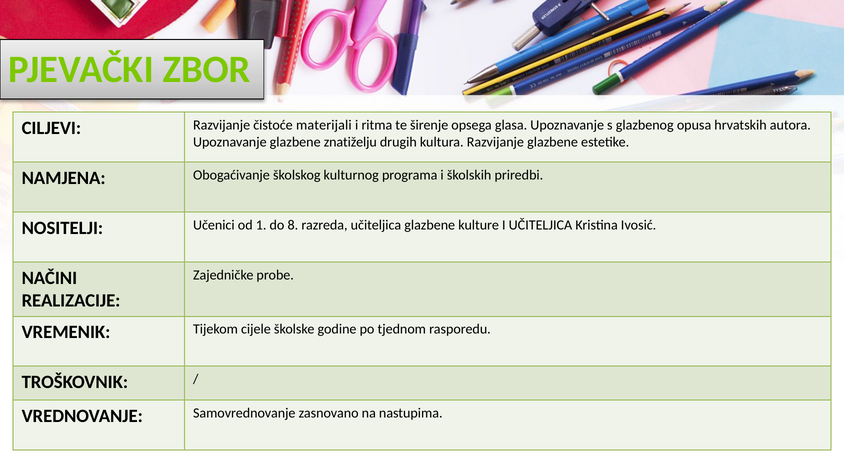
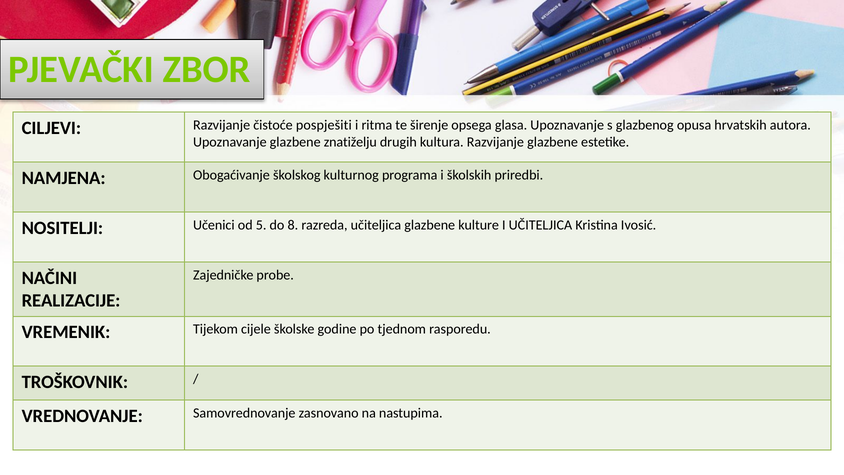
materijali: materijali -> pospješiti
1: 1 -> 5
